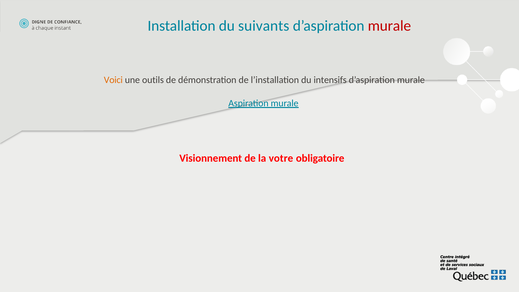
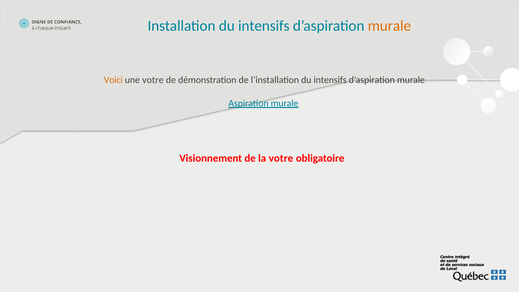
Installation du suivants: suivants -> intensifs
murale at (389, 26) colour: red -> orange
une outils: outils -> votre
